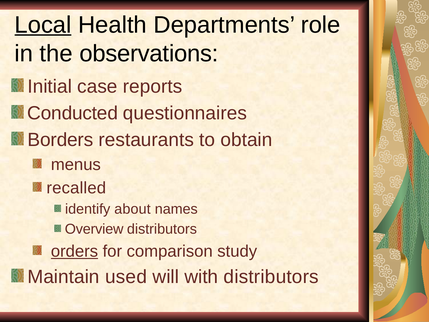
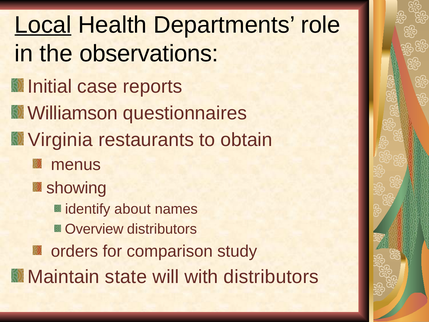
Conducted: Conducted -> Williamson
Borders: Borders -> Virginia
recalled: recalled -> showing
orders underline: present -> none
used: used -> state
